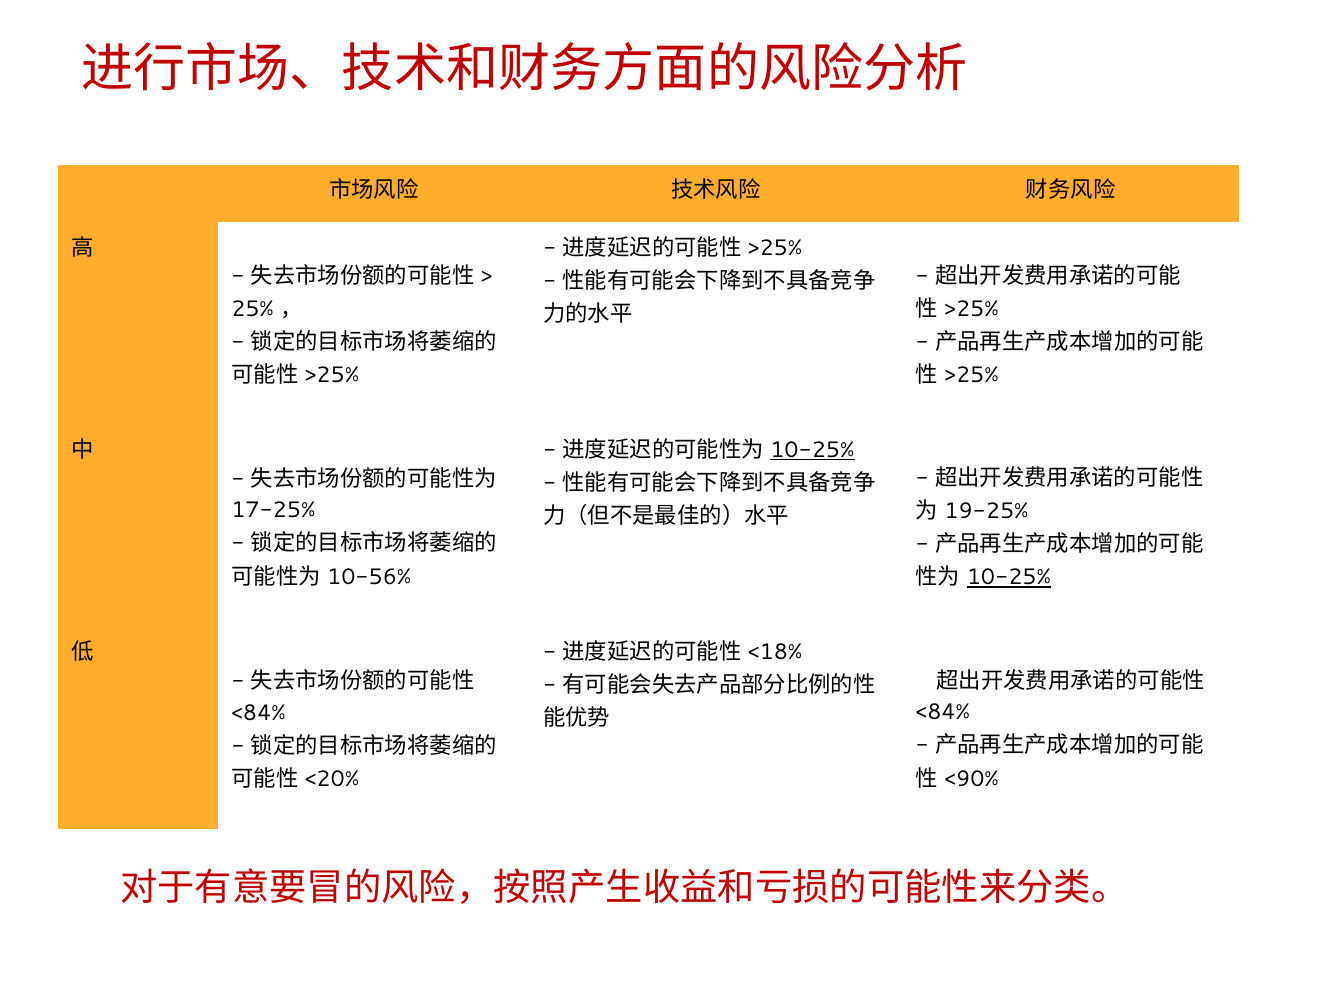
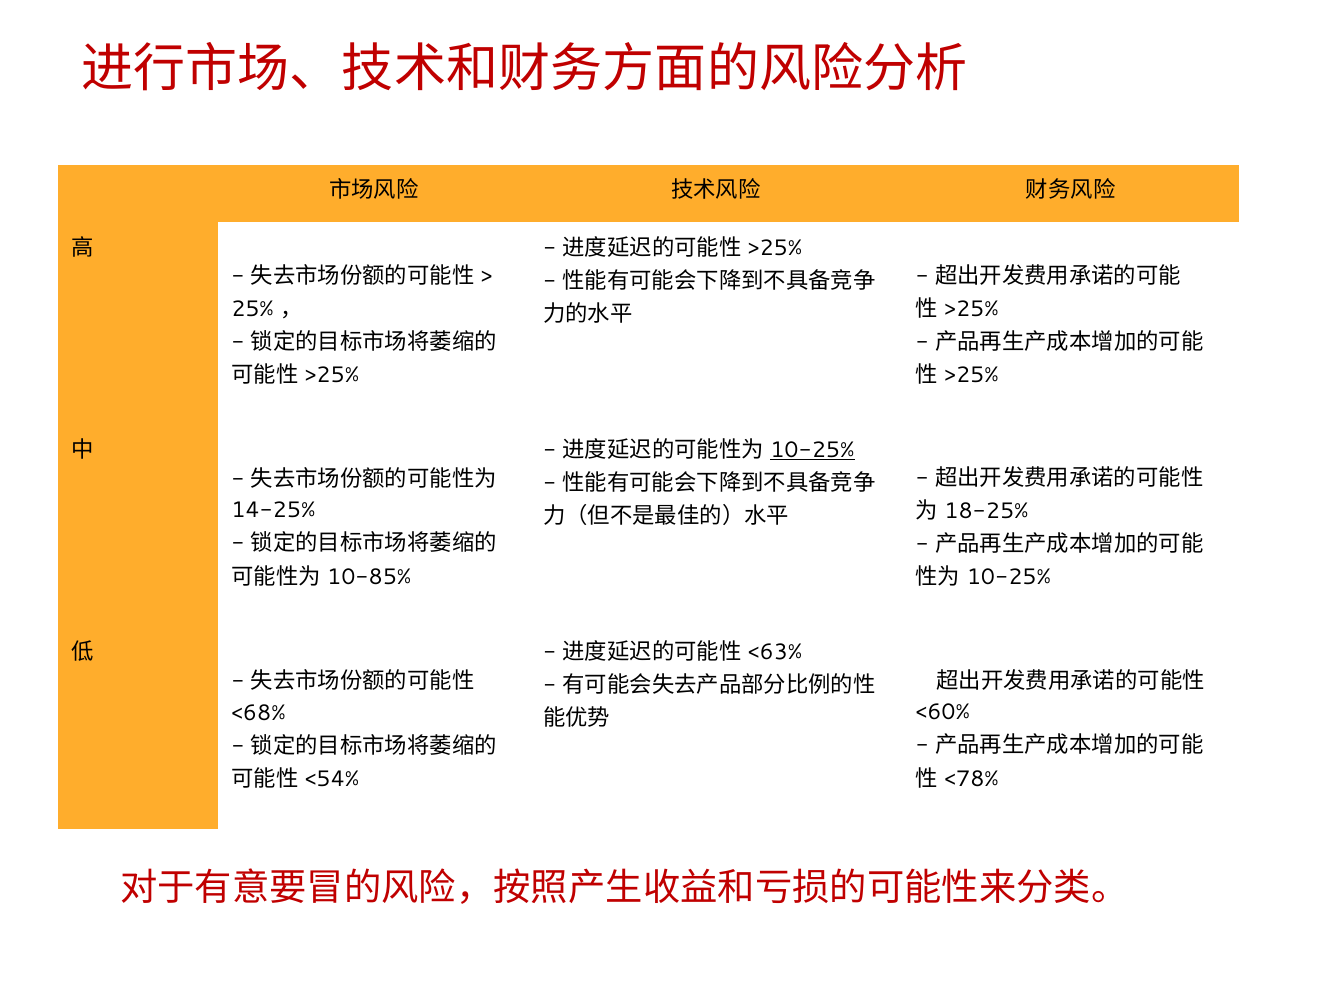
17-25%: 17-25% -> 14-25%
19-25%: 19-25% -> 18-25%
10-56%: 10-56% -> 10-85%
10-25% at (1009, 577) underline: present -> none
<18%: <18% -> <63%
<84% at (943, 712): <84% -> <60%
<84% at (259, 712): <84% -> <68%
<90%: <90% -> <78%
<20%: <20% -> <54%
